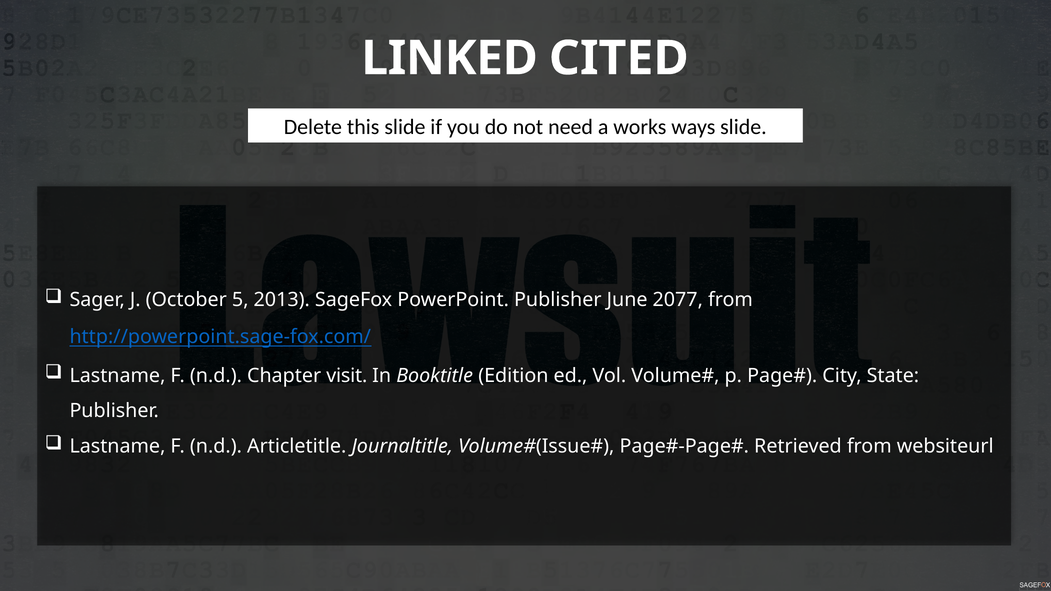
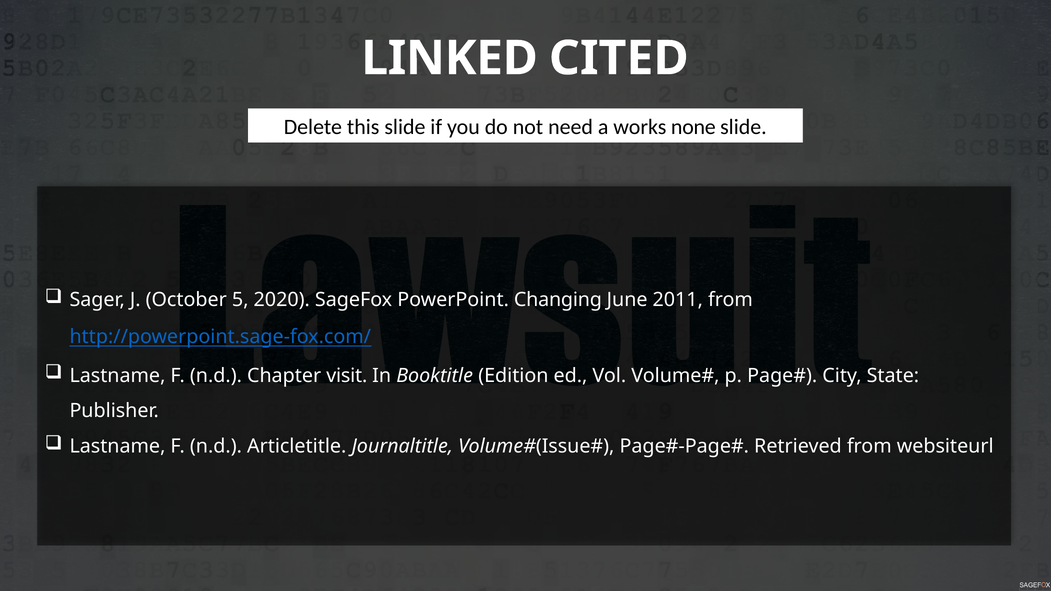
ways: ways -> none
2013: 2013 -> 2020
PowerPoint Publisher: Publisher -> Changing
2077: 2077 -> 2011
